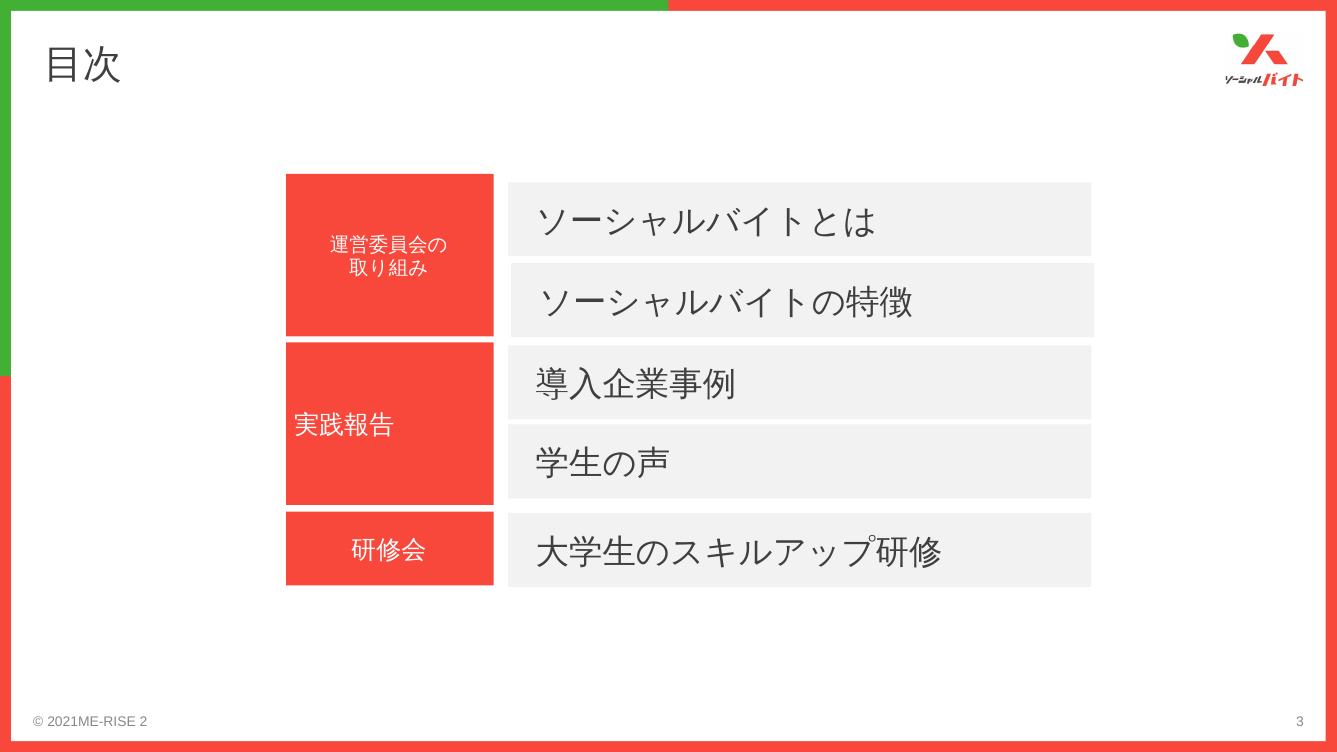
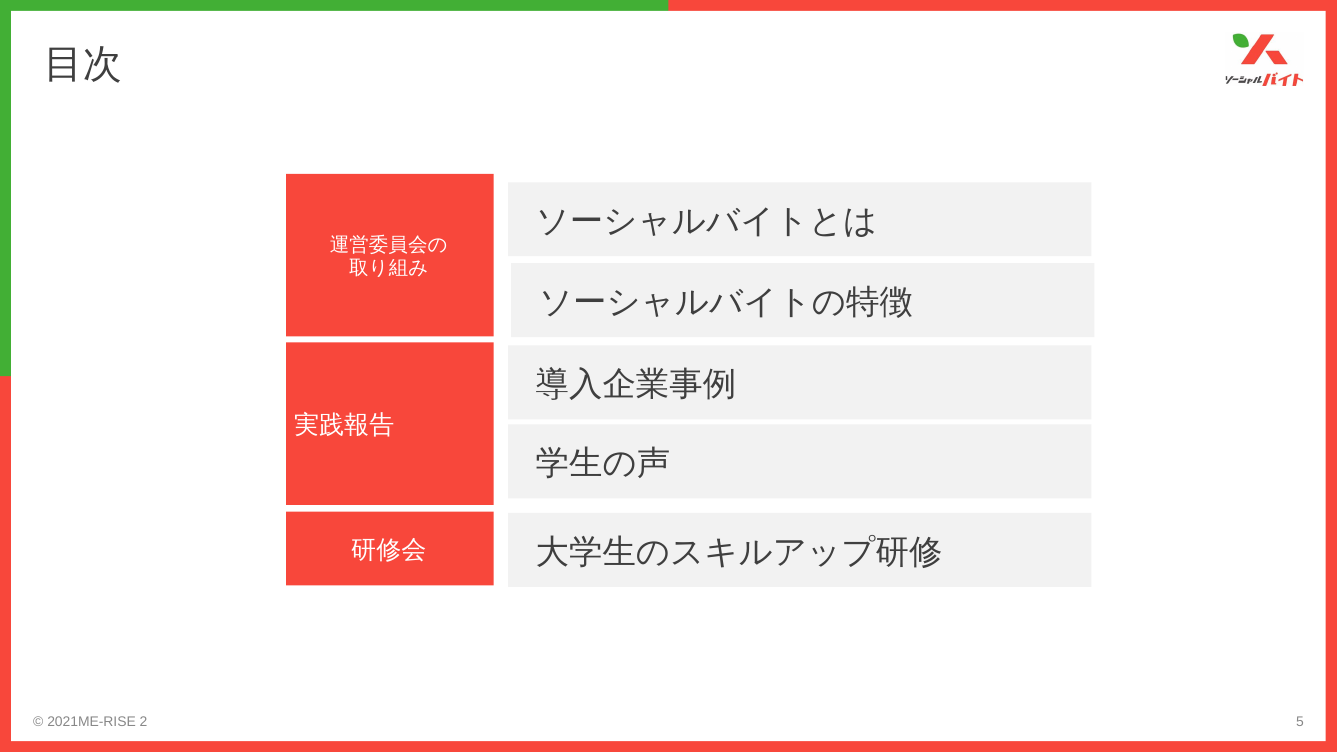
3: 3 -> 5
